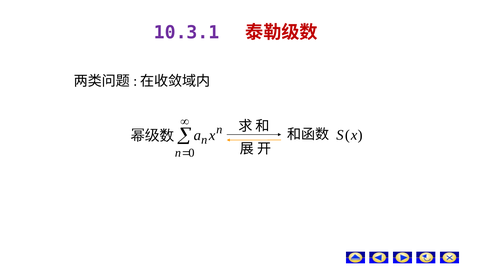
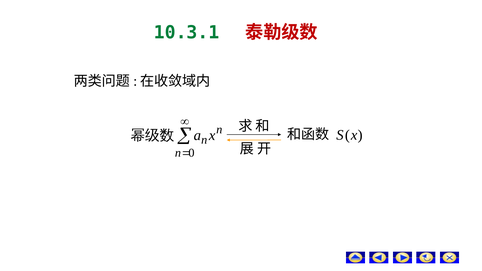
10.3.1 colour: purple -> green
